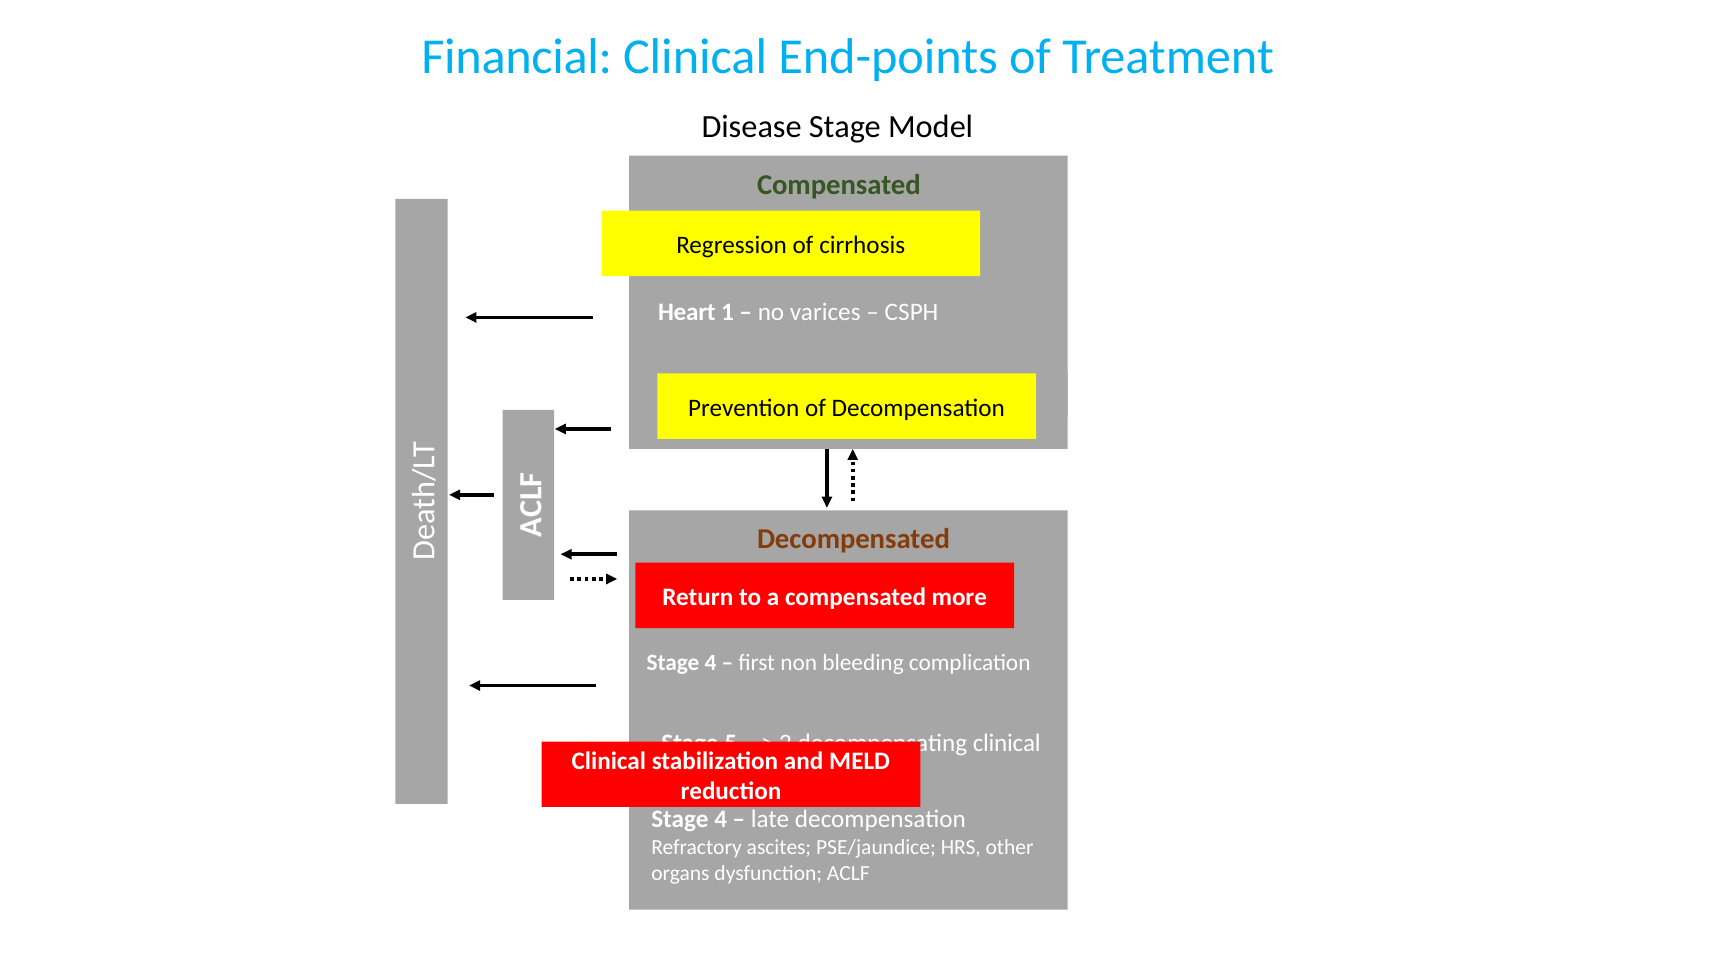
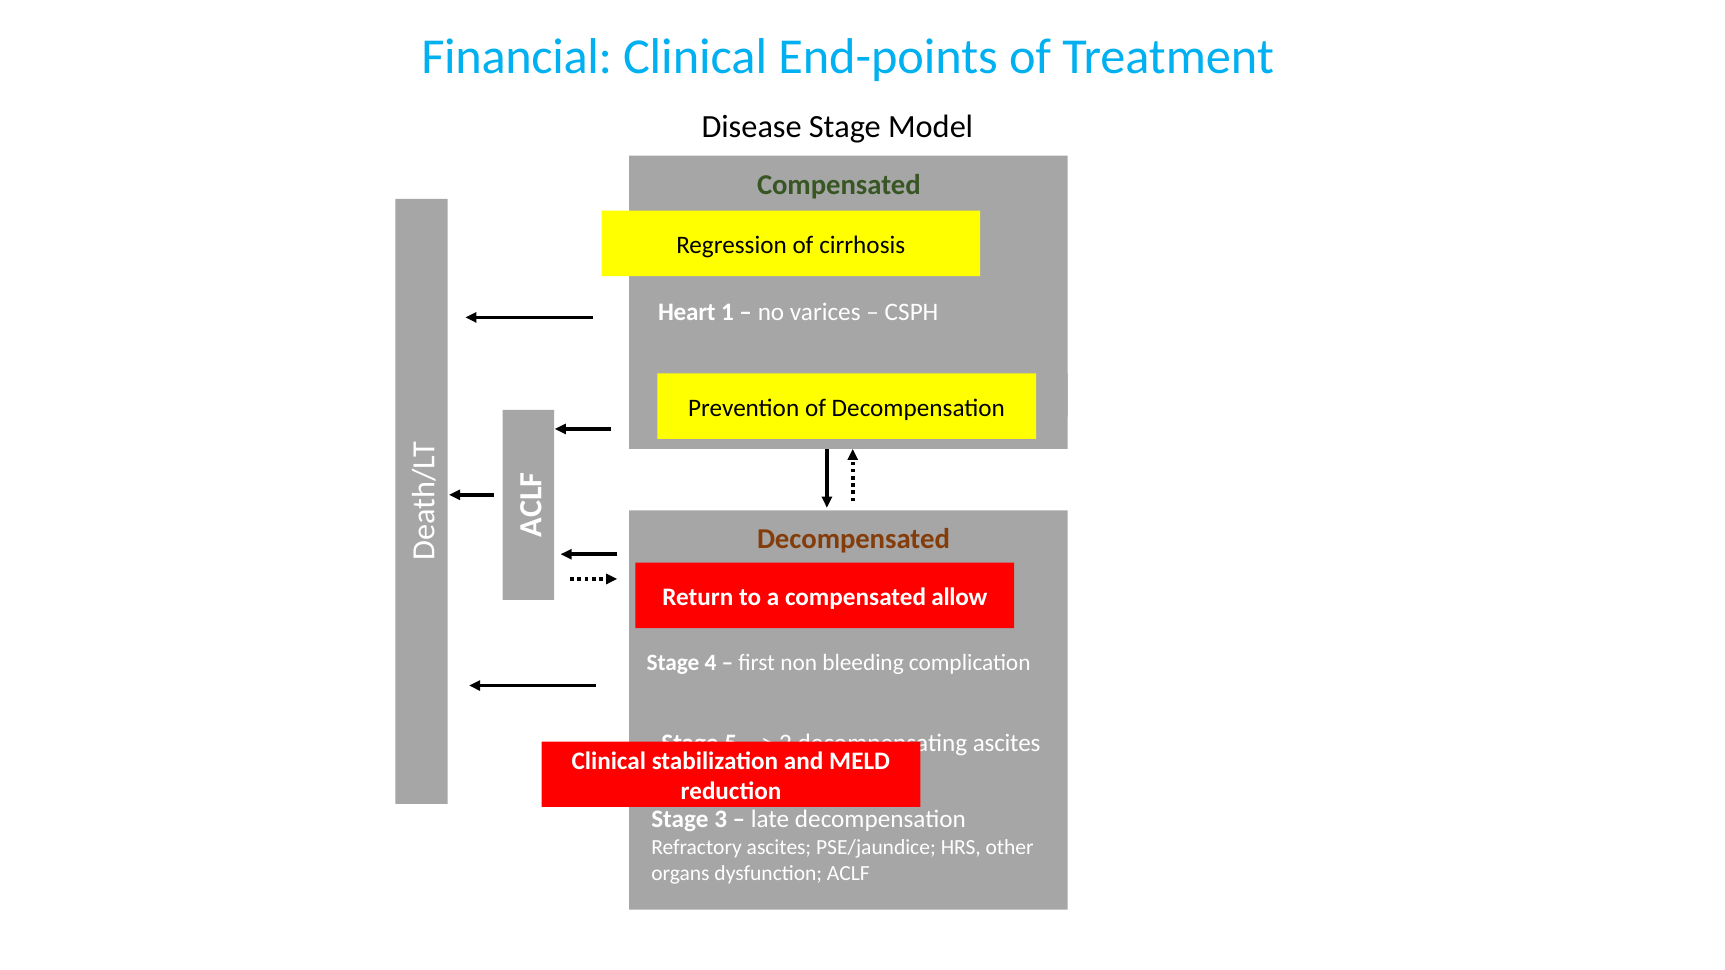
more: more -> allow
clinical at (1007, 743): clinical -> ascites
4 at (721, 820): 4 -> 3
